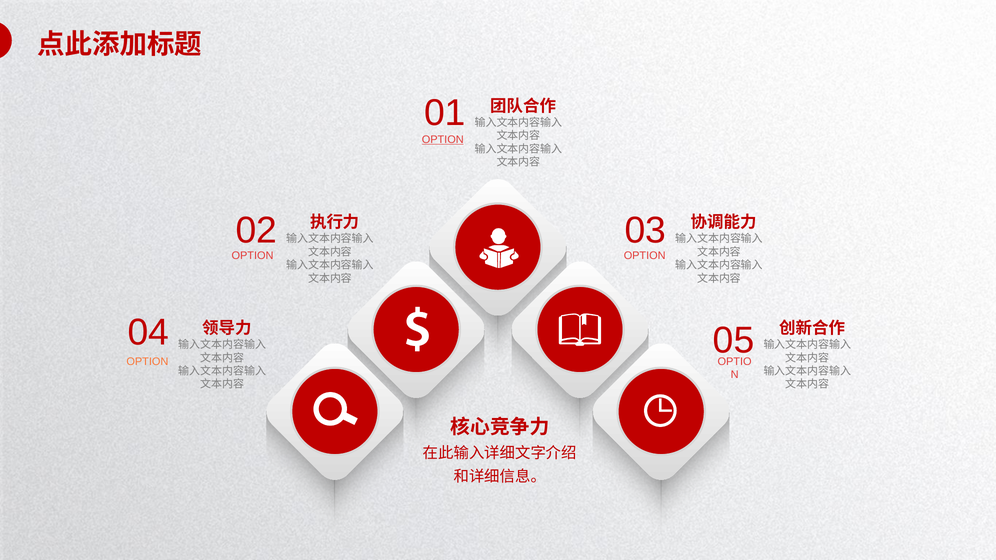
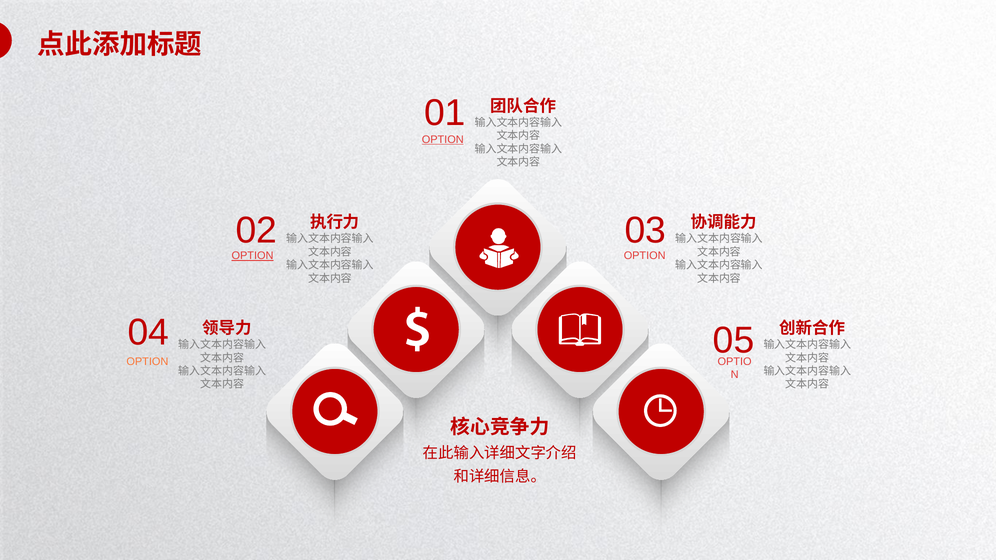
OPTION at (253, 256) underline: none -> present
